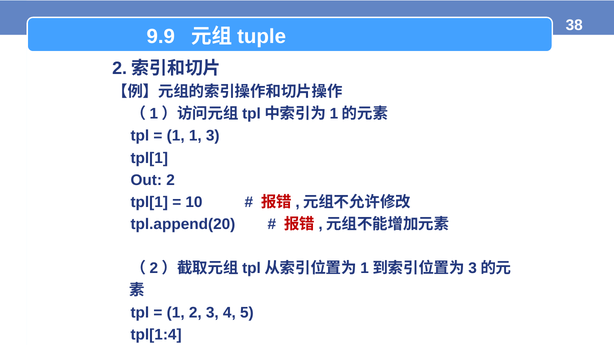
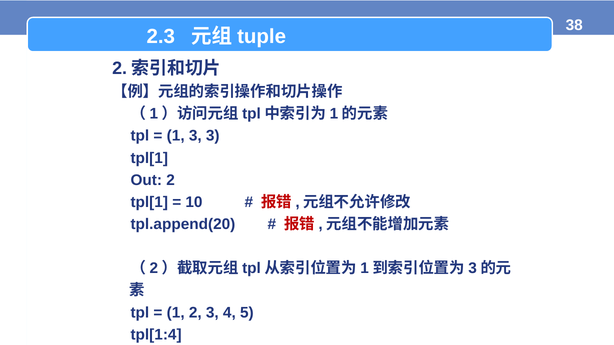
9.9: 9.9 -> 2.3
1 1: 1 -> 3
